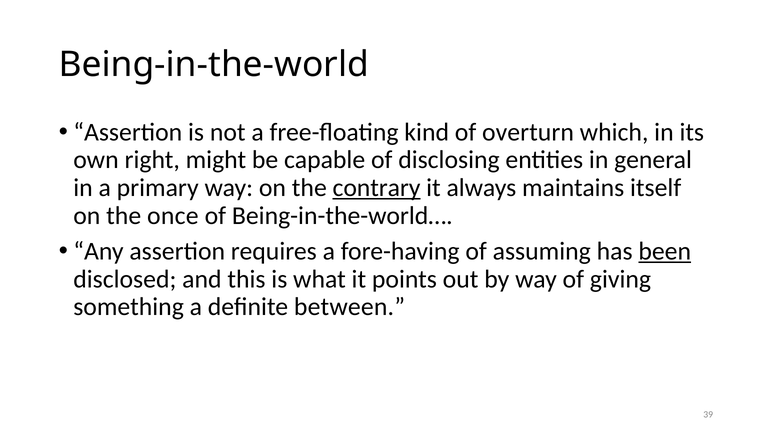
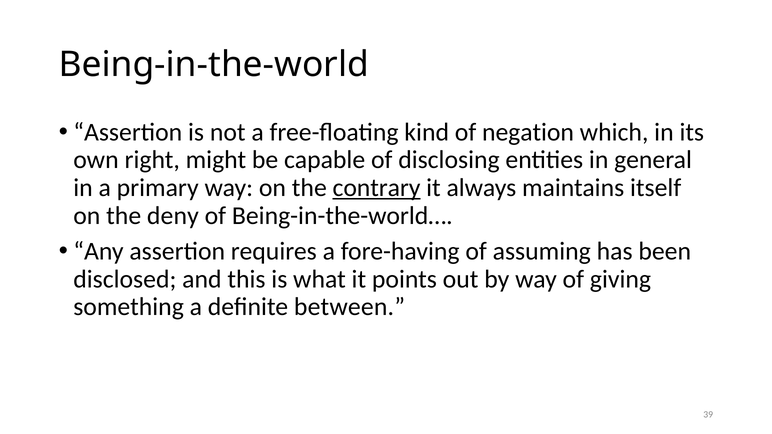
overturn: overturn -> negation
once: once -> deny
been underline: present -> none
